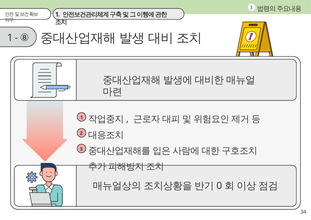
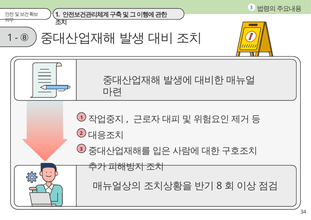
0: 0 -> 8
